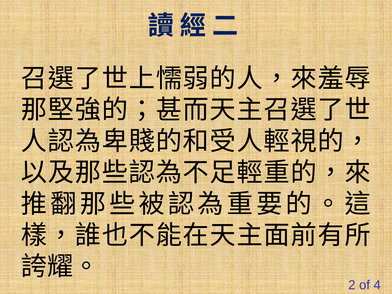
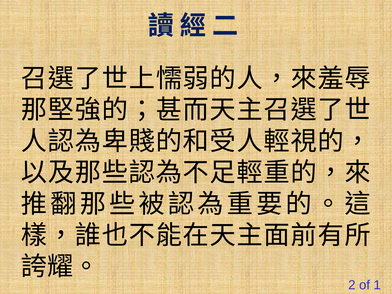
4: 4 -> 1
